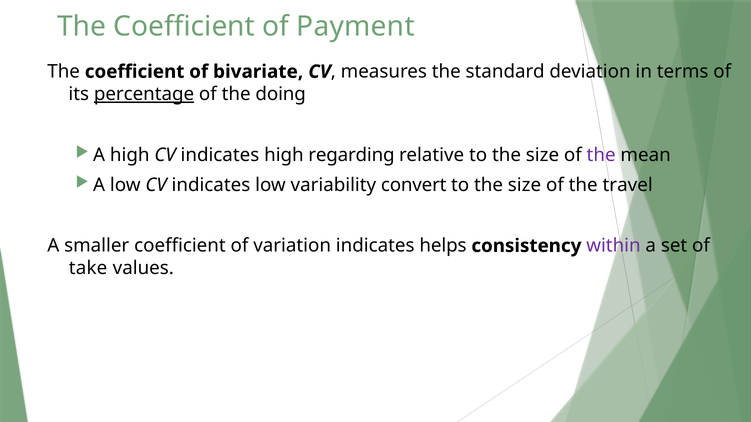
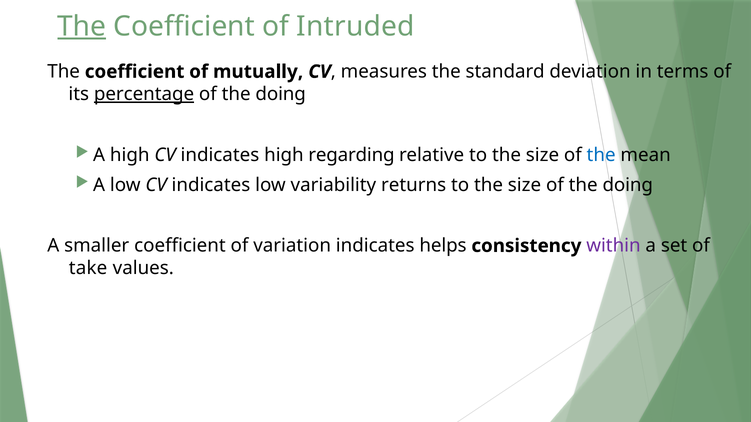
The at (82, 26) underline: none -> present
Payment: Payment -> Intruded
bivariate: bivariate -> mutually
the at (601, 155) colour: purple -> blue
convert: convert -> returns
size of the travel: travel -> doing
